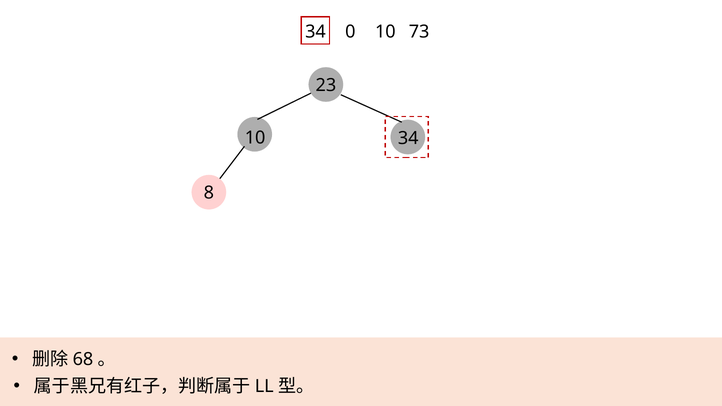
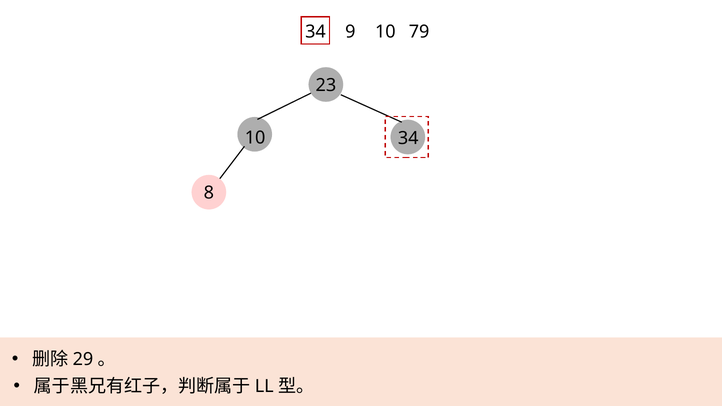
0: 0 -> 9
73: 73 -> 79
68: 68 -> 29
